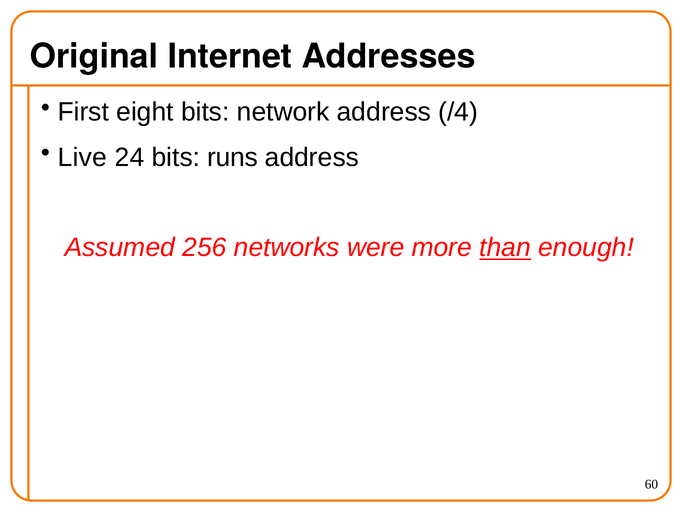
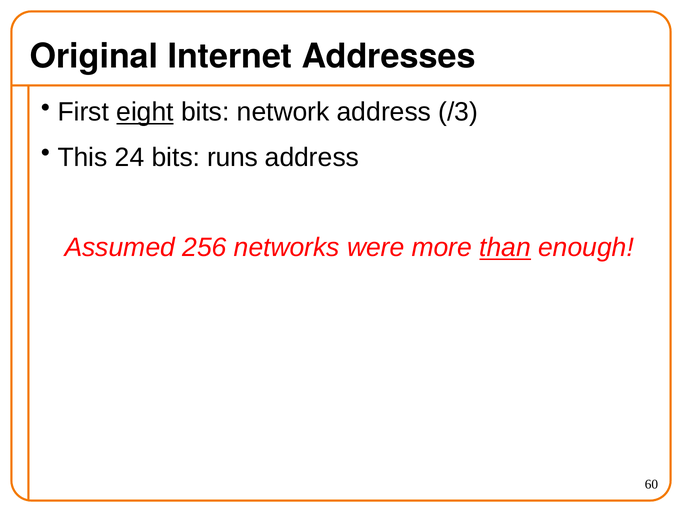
eight underline: none -> present
/4: /4 -> /3
Live: Live -> This
